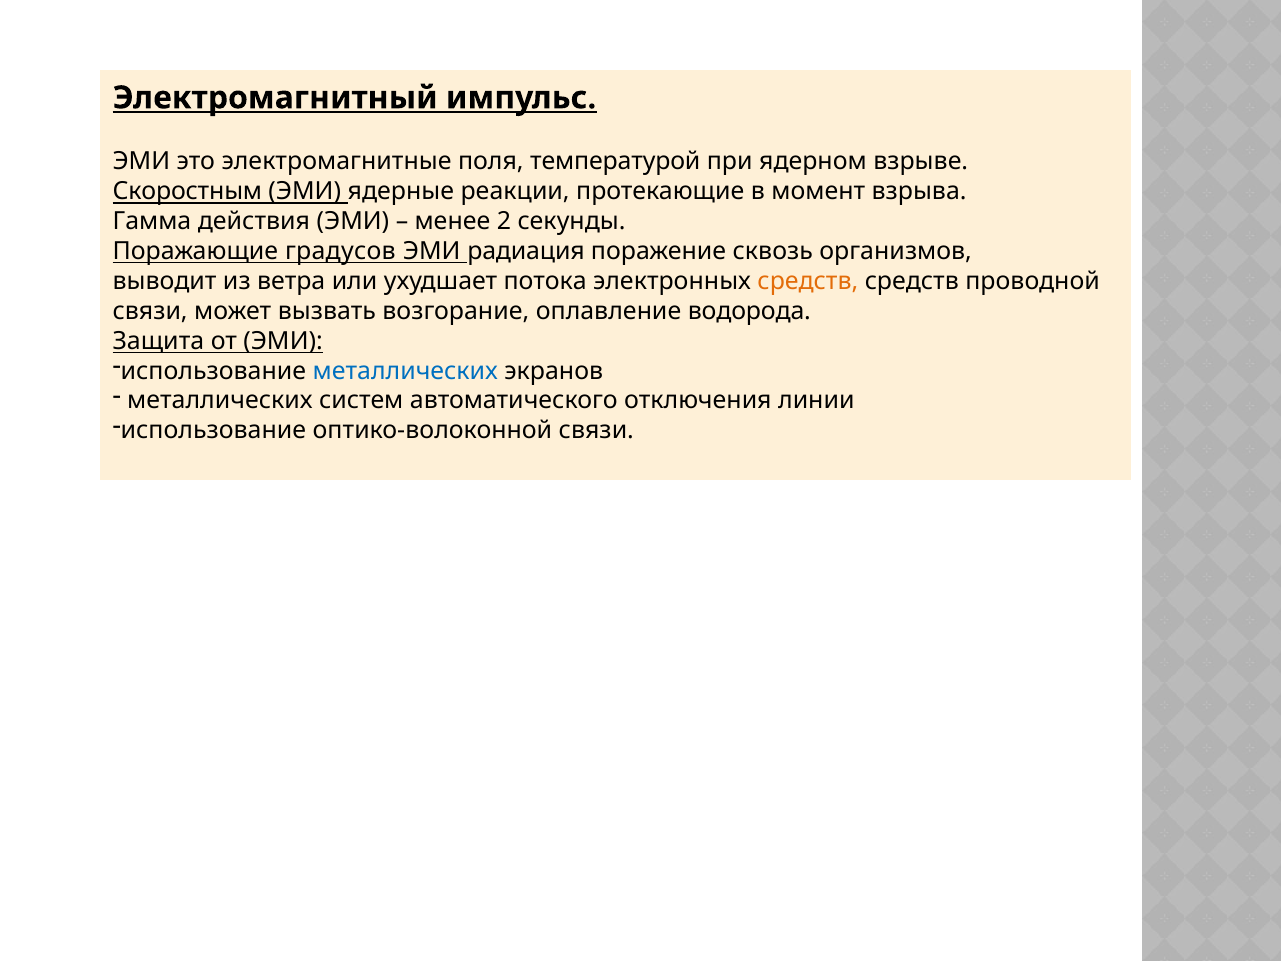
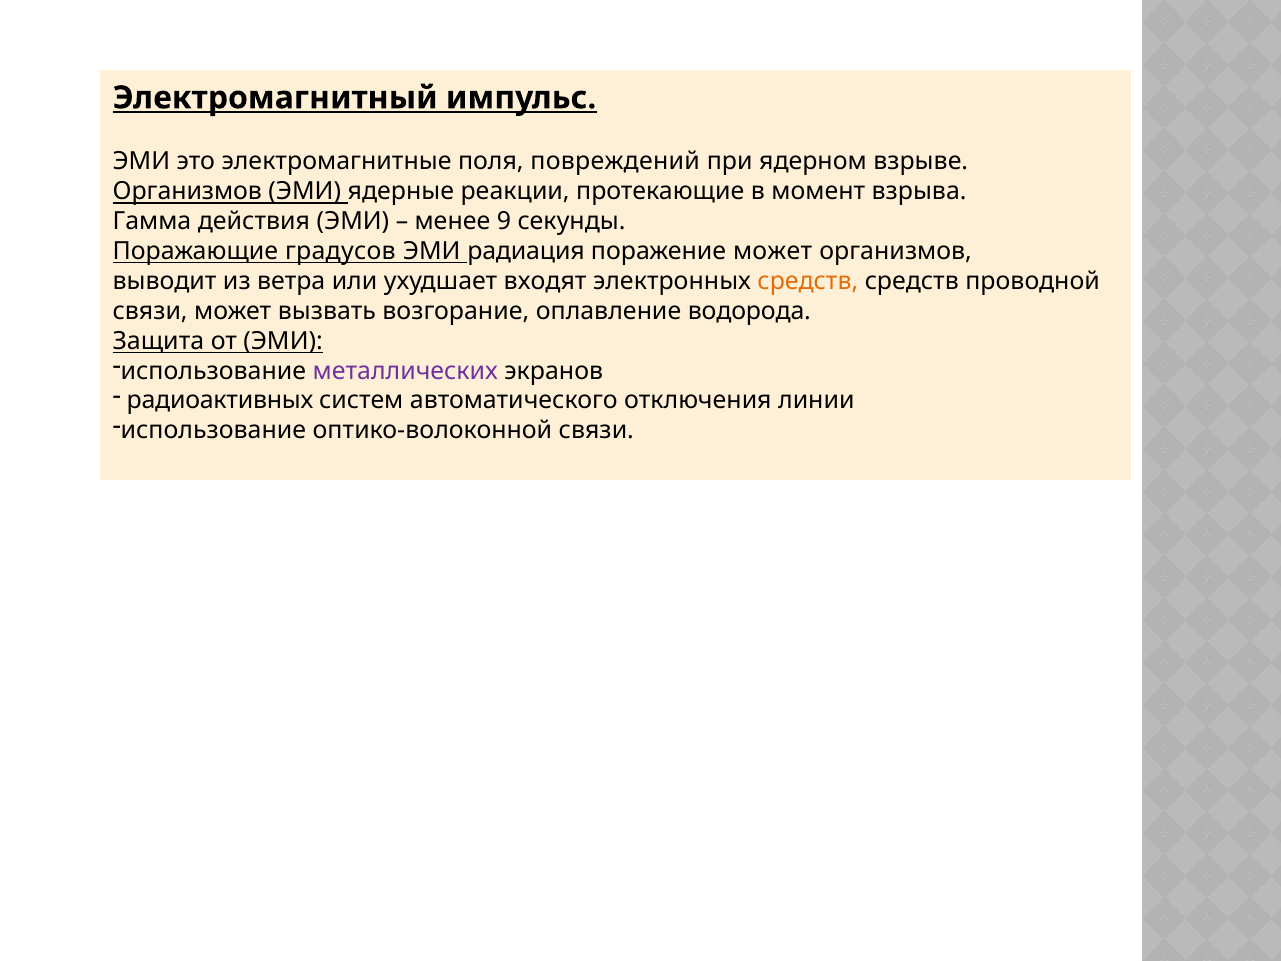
температурой: температурой -> повреждений
Скоростным at (187, 191): Скоростным -> Организмов
2: 2 -> 9
поражение сквозь: сквозь -> может
потока: потока -> входят
металлических at (405, 371) colour: blue -> purple
металлических at (220, 401): металлических -> радиоактивных
